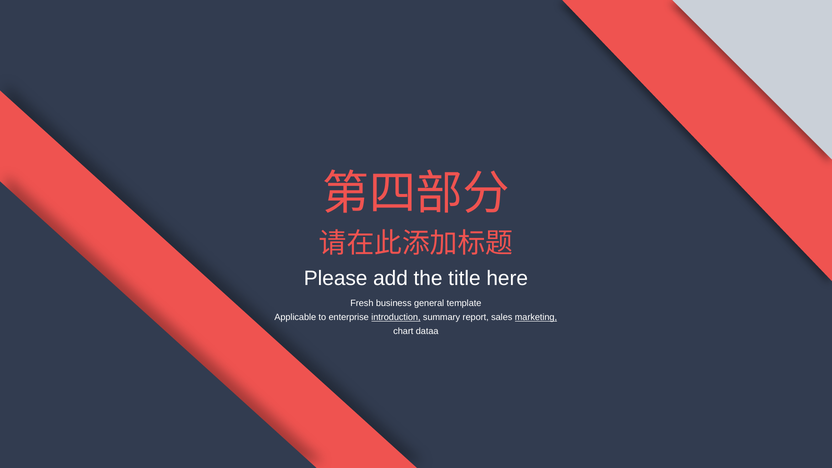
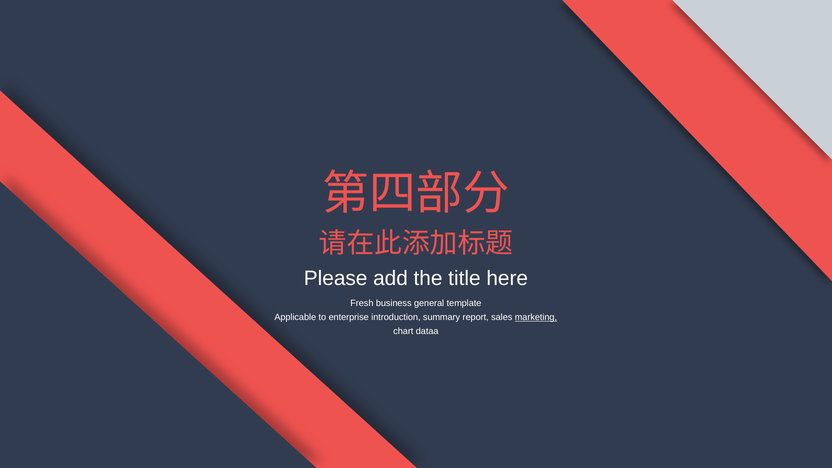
introduction underline: present -> none
